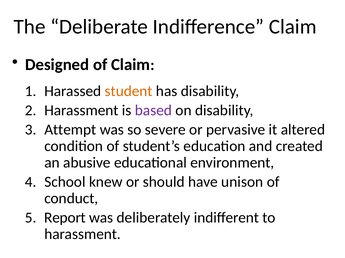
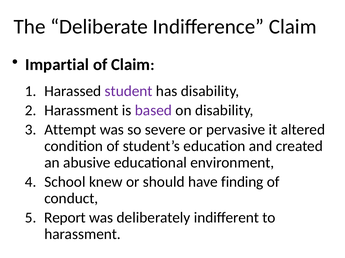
Designed: Designed -> Impartial
student colour: orange -> purple
unison: unison -> finding
